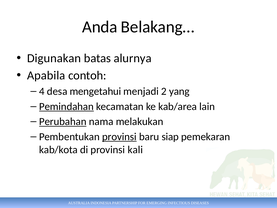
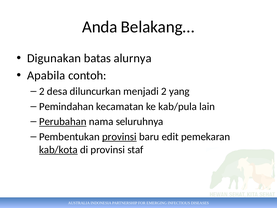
4 at (42, 91): 4 -> 2
mengetahui: mengetahui -> diluncurkan
Pemindahan underline: present -> none
kab/area: kab/area -> kab/pula
melakukan: melakukan -> seluruhnya
siap: siap -> edit
kab/kota underline: none -> present
kali: kali -> staf
